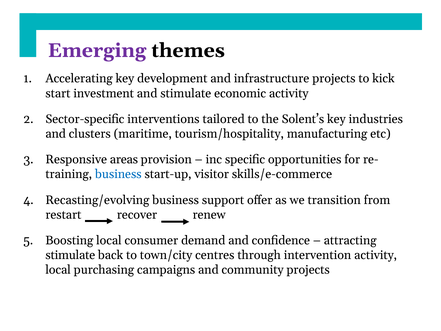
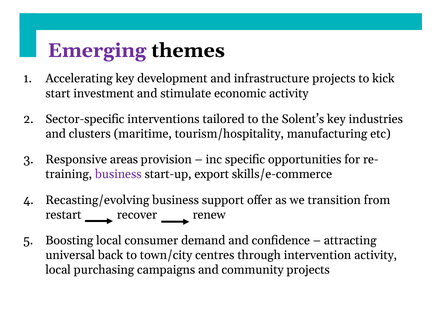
business at (118, 174) colour: blue -> purple
visitor: visitor -> export
stimulate at (70, 255): stimulate -> universal
